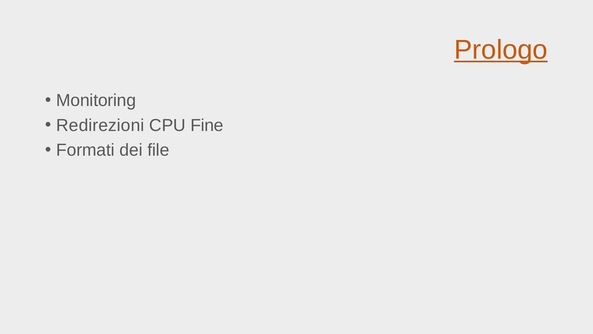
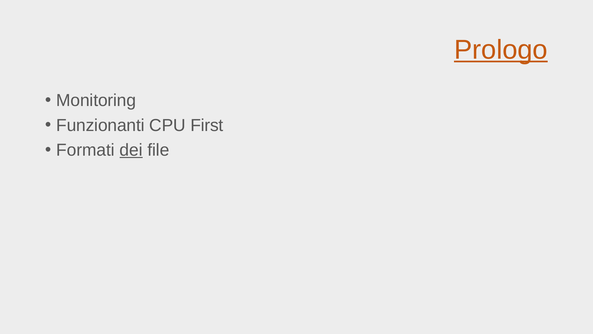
Redirezioni: Redirezioni -> Funzionanti
Fine: Fine -> First
dei underline: none -> present
